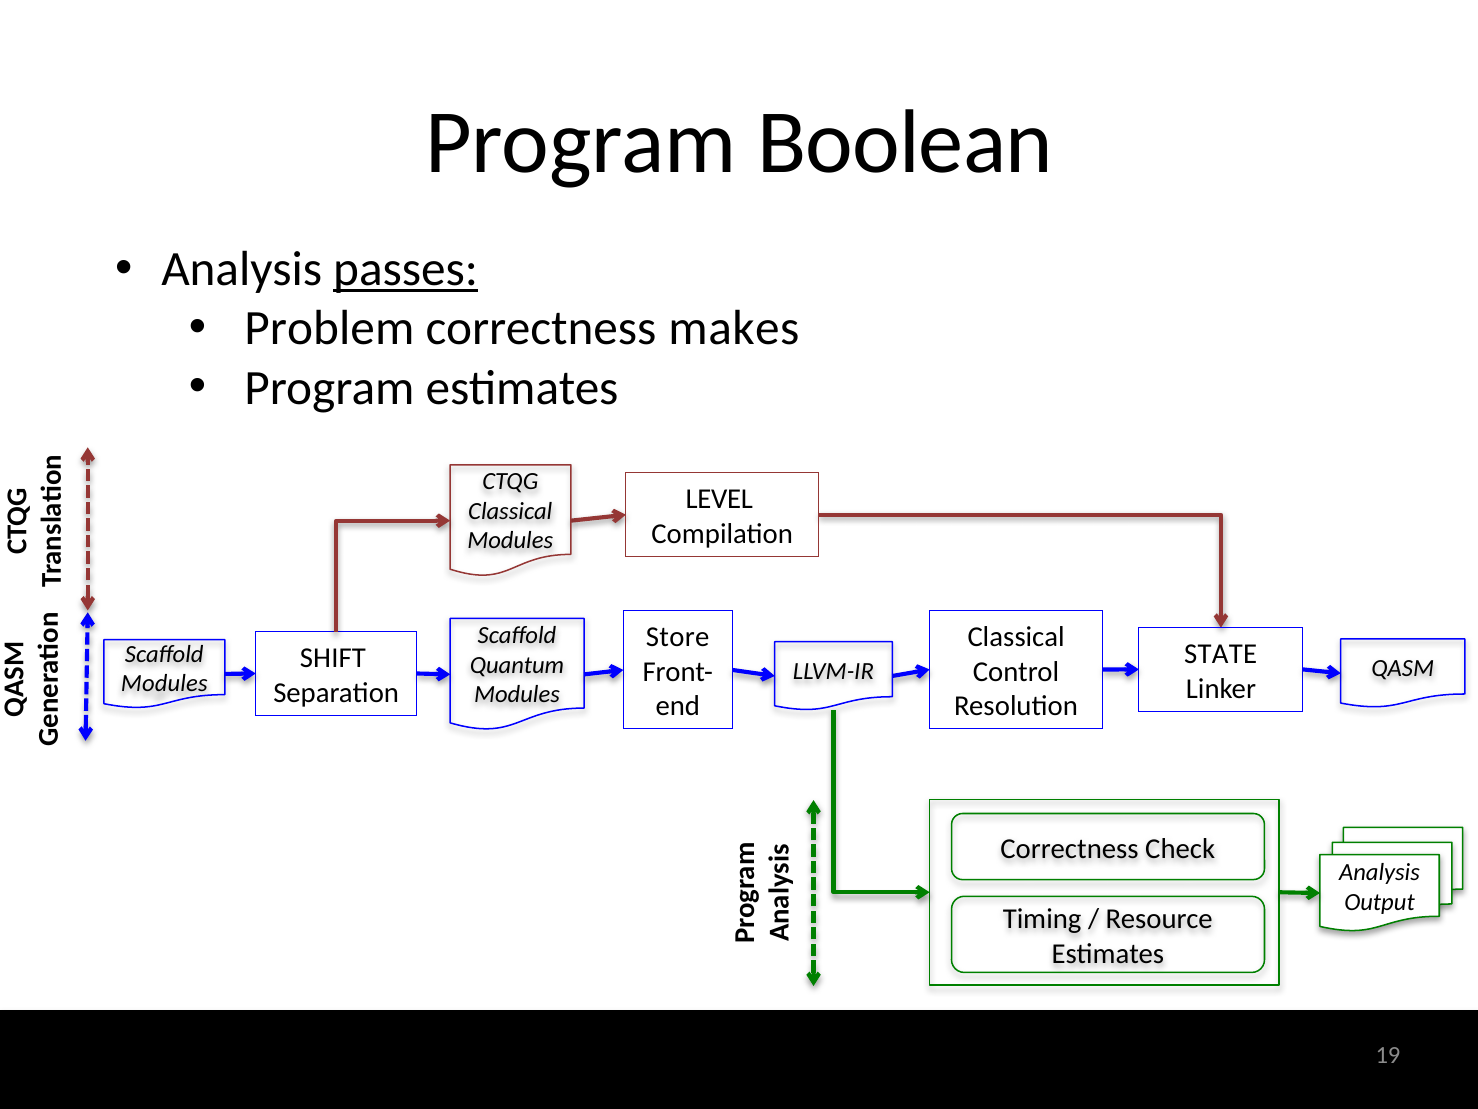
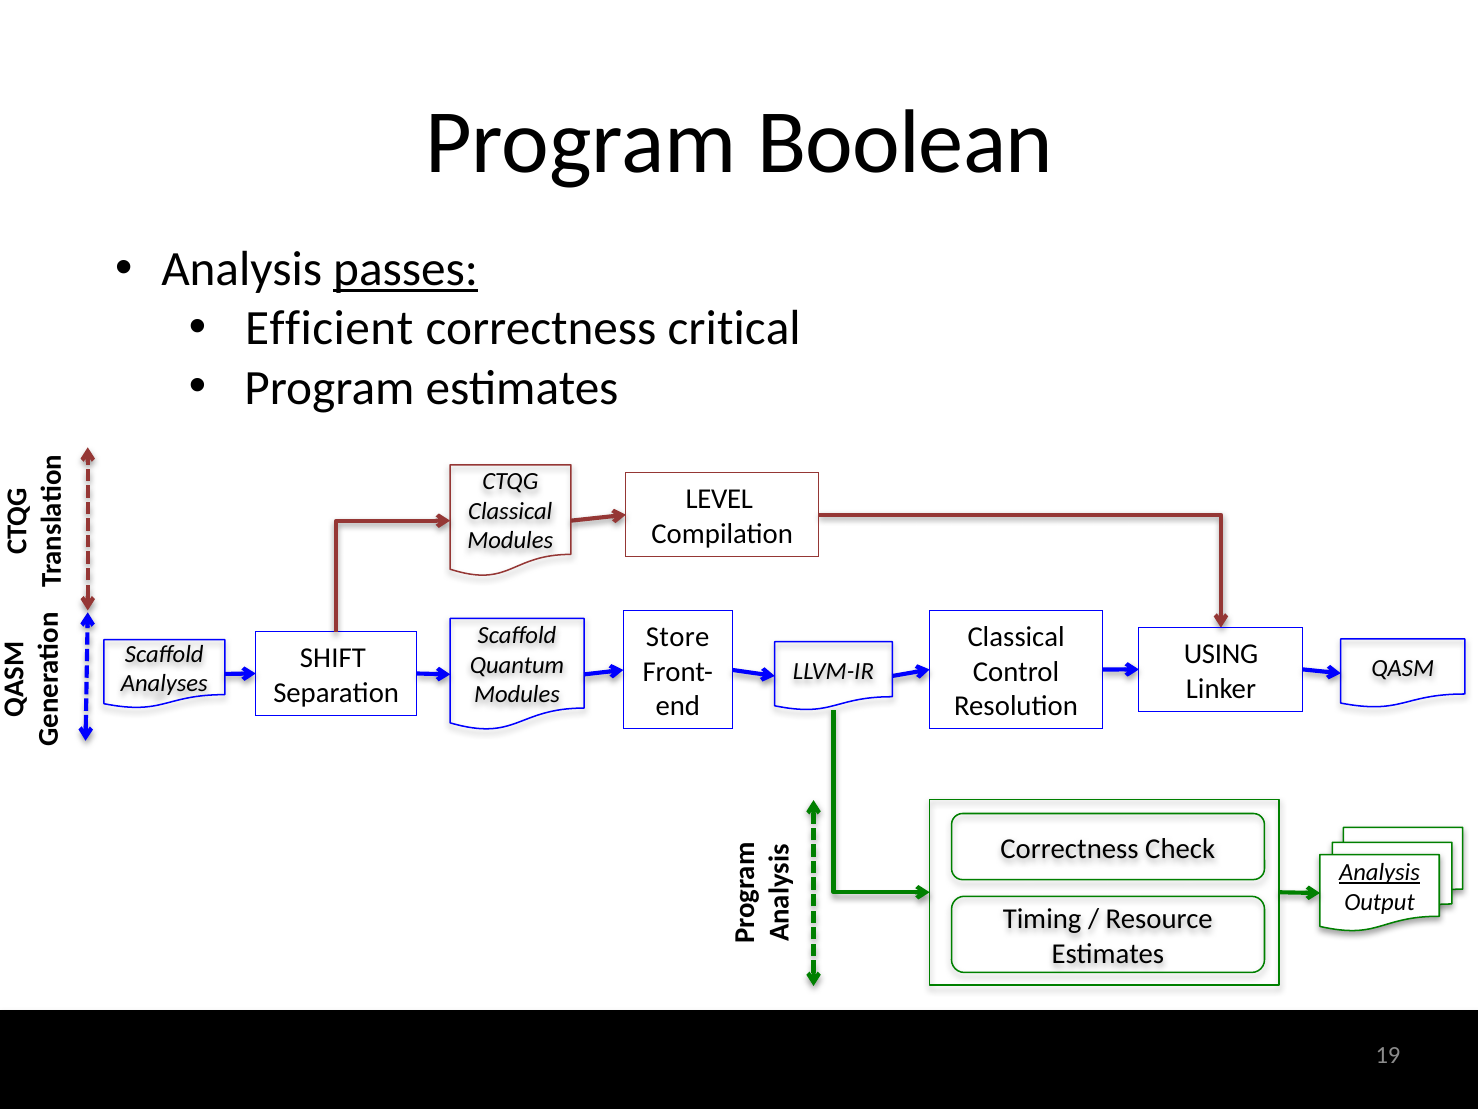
Problem: Problem -> Efficient
makes: makes -> critical
STATE: STATE -> USING
Modules at (164, 683): Modules -> Analyses
Analysis at (1379, 872) underline: none -> present
